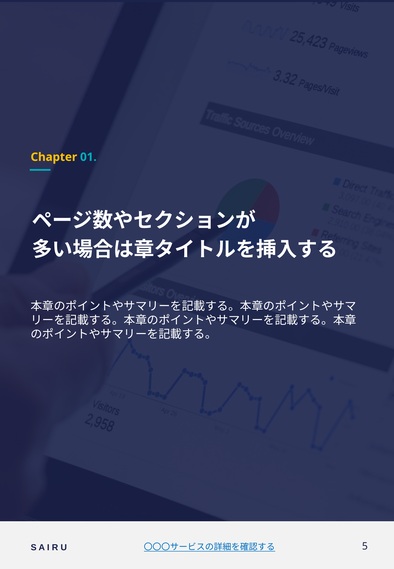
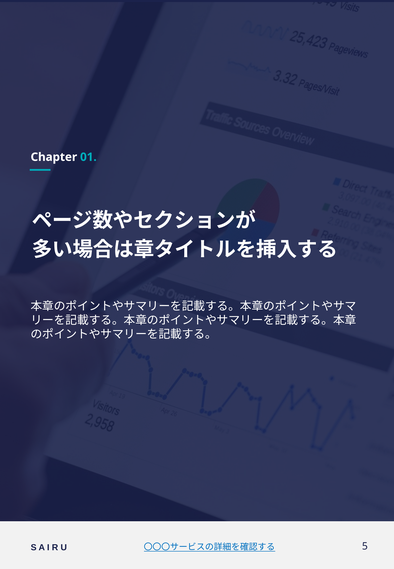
Chapter colour: yellow -> white
